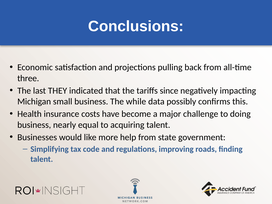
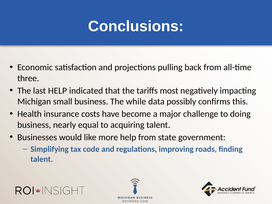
last THEY: THEY -> HELP
since: since -> most
